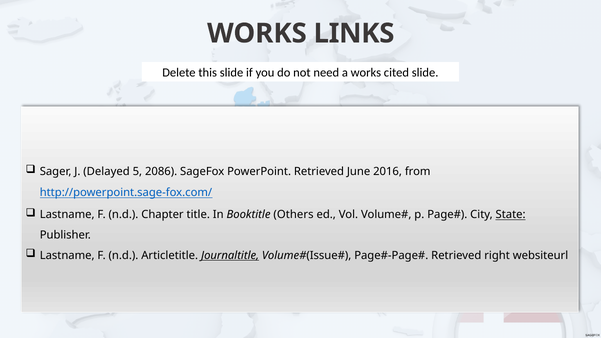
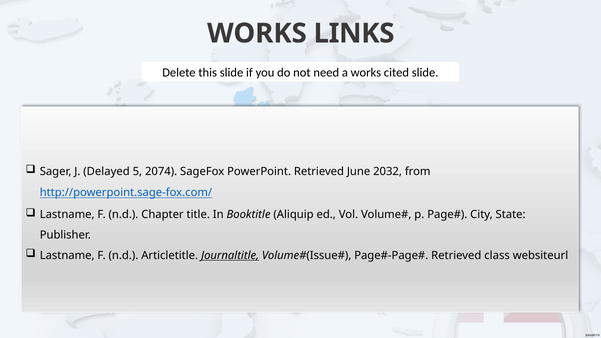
2086: 2086 -> 2074
2016: 2016 -> 2032
Others: Others -> Aliquip
State underline: present -> none
right: right -> class
